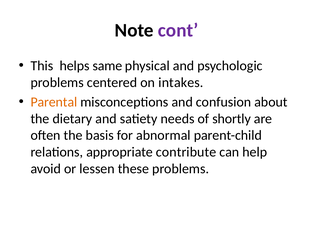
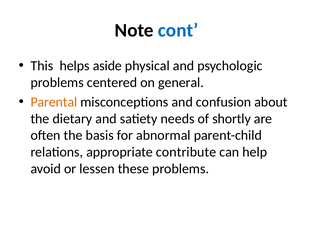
cont colour: purple -> blue
same: same -> aside
intakes: intakes -> general
